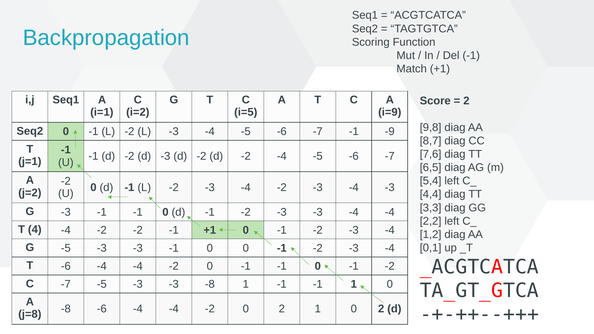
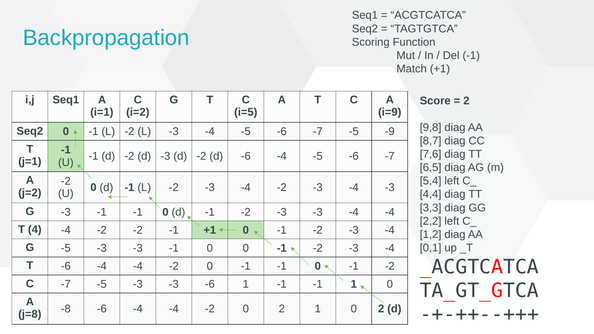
-6 -7 -1: -1 -> -5
-2 d -2: -2 -> -6
-3 -8: -8 -> -6
